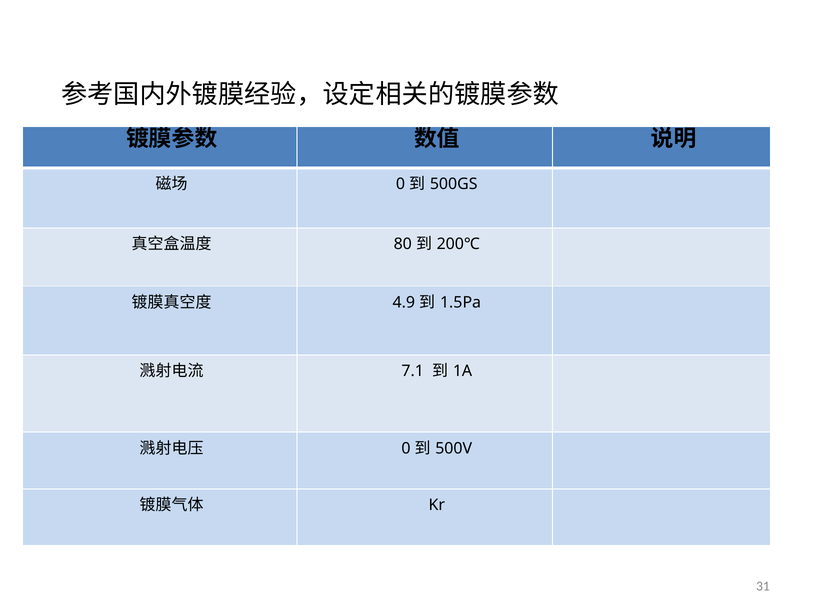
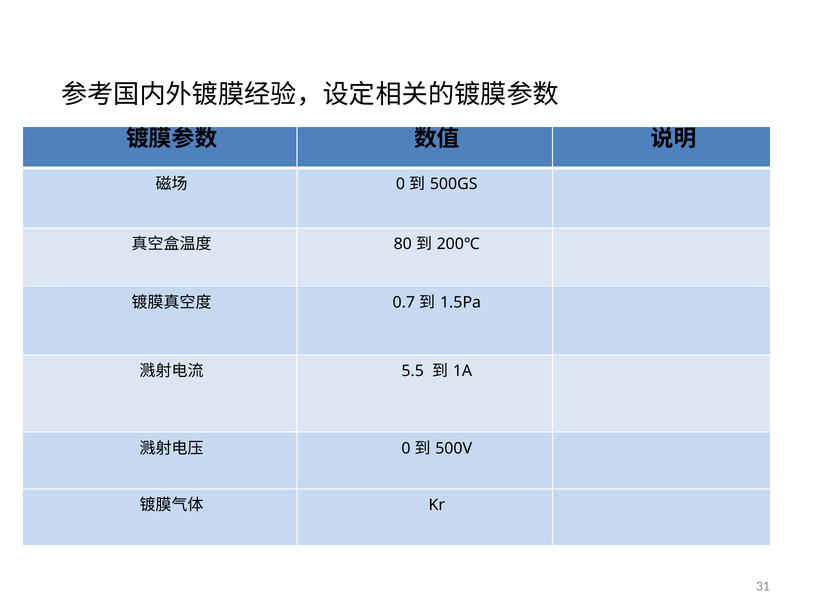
4.9: 4.9 -> 0.7
7.1: 7.1 -> 5.5
